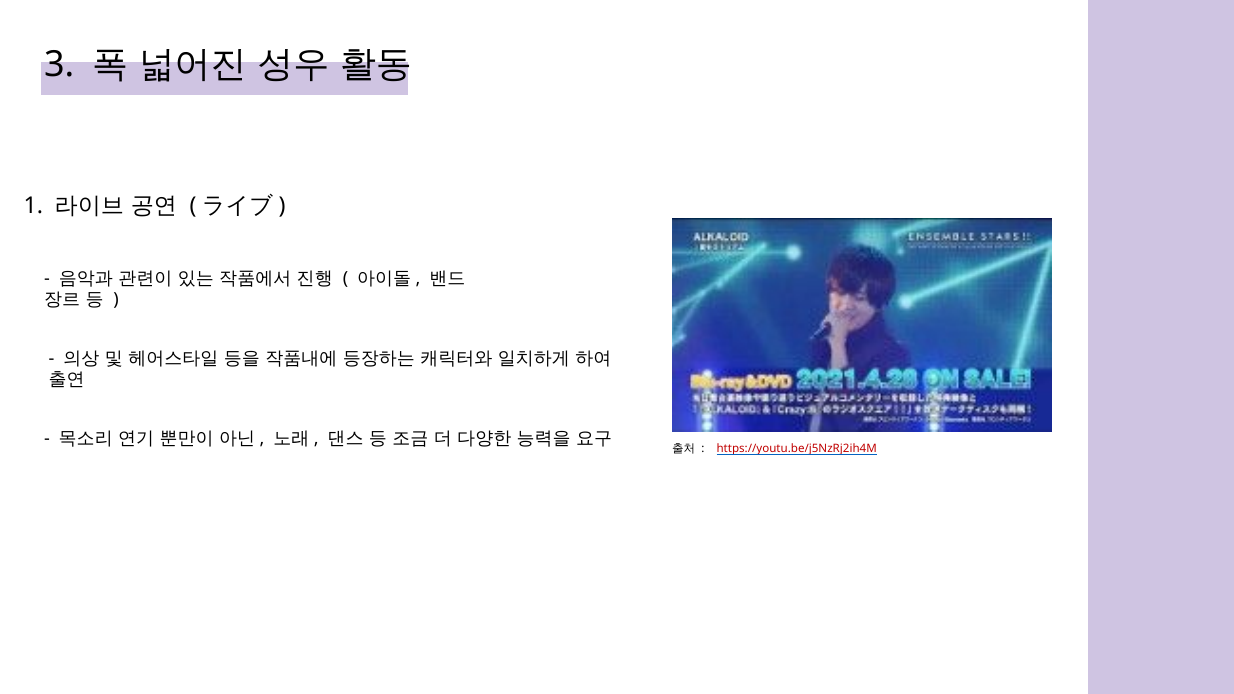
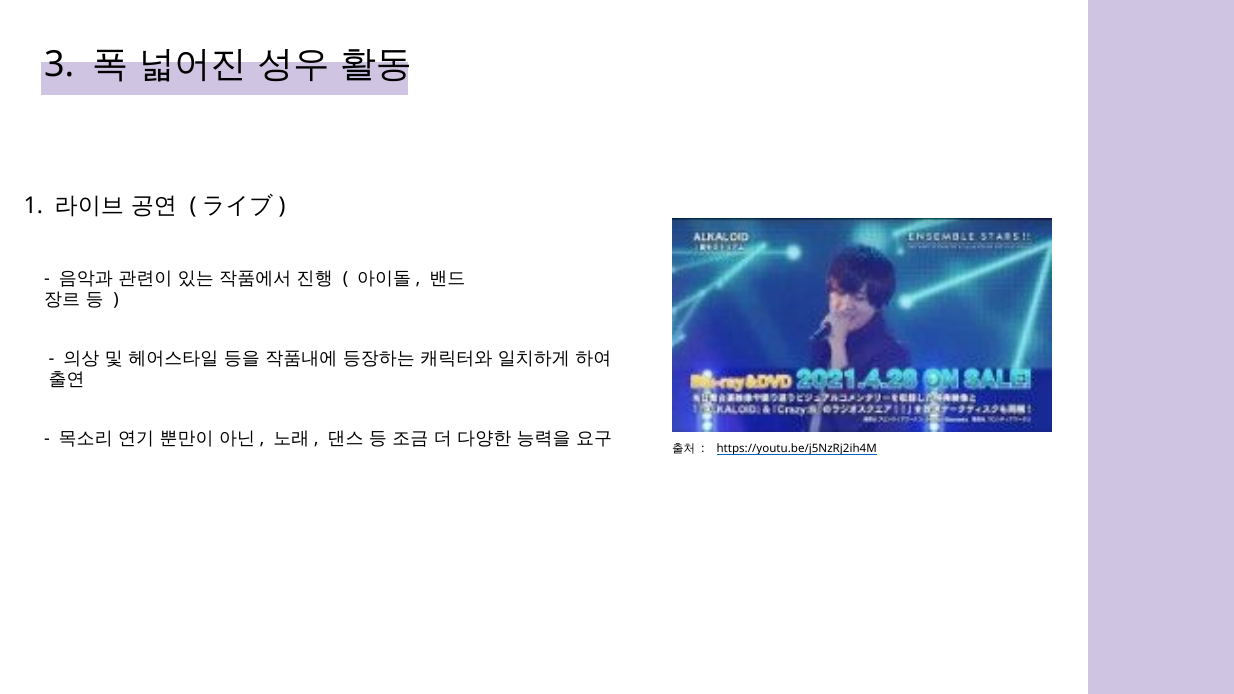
https://youtu.be/j5NzRj2ih4M colour: red -> black
